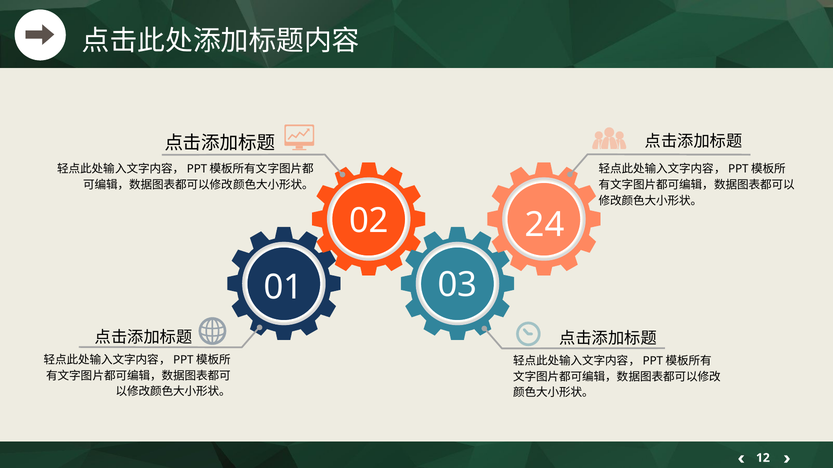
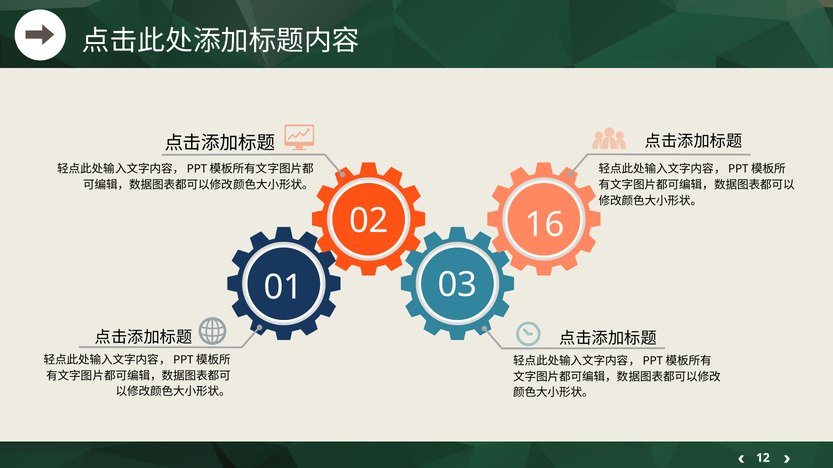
24: 24 -> 16
